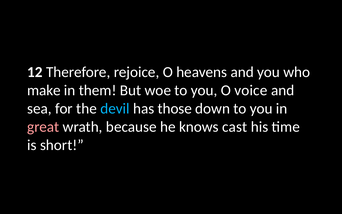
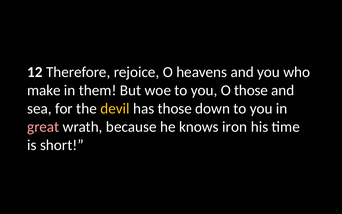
O voice: voice -> those
devil colour: light blue -> yellow
cast: cast -> iron
